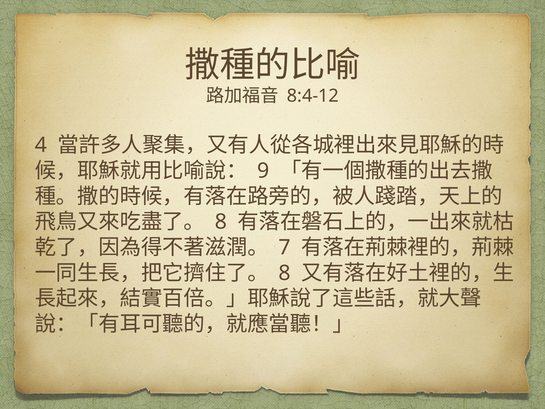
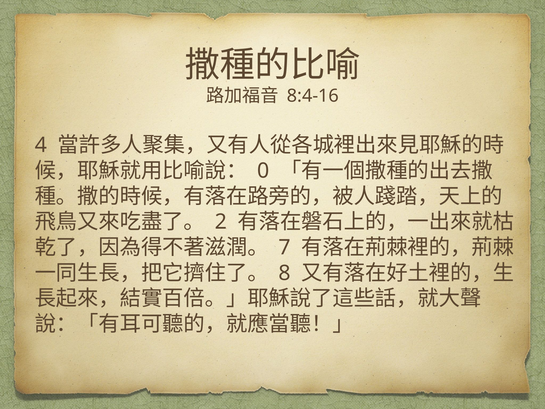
8:4-12: 8:4-12 -> 8:4-16
9: 9 -> 0
8 at (221, 222): 8 -> 2
